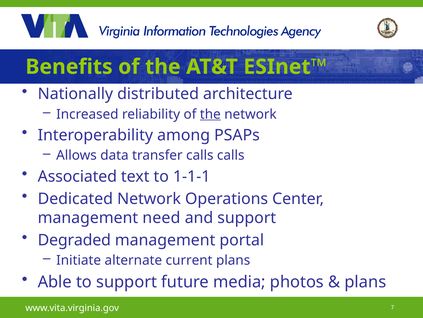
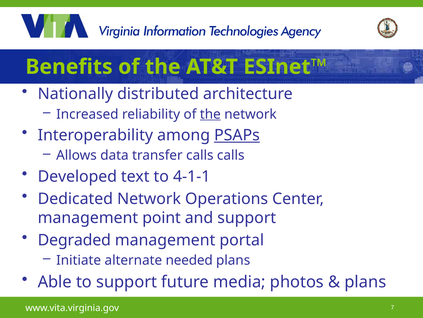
PSAPs underline: none -> present
Associated: Associated -> Developed
1-1-1: 1-1-1 -> 4-1-1
need: need -> point
current: current -> needed
